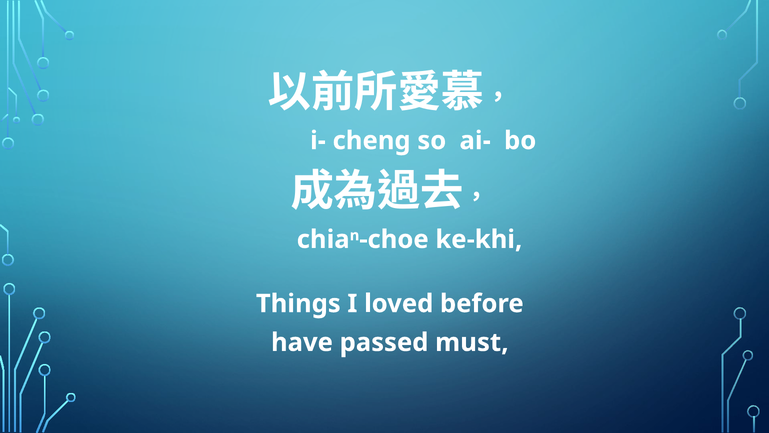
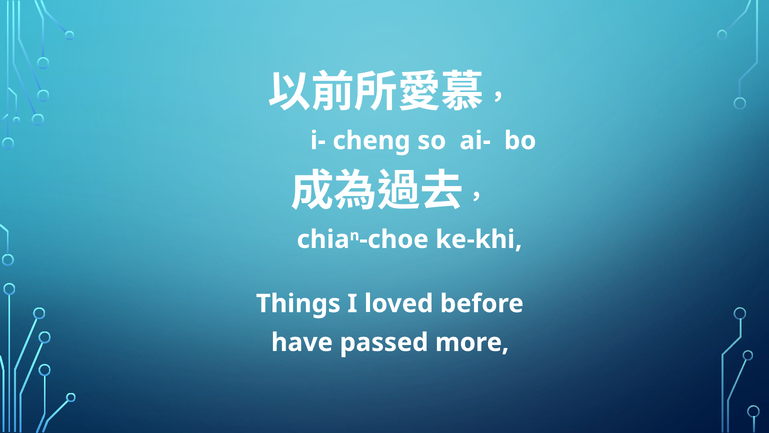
must: must -> more
